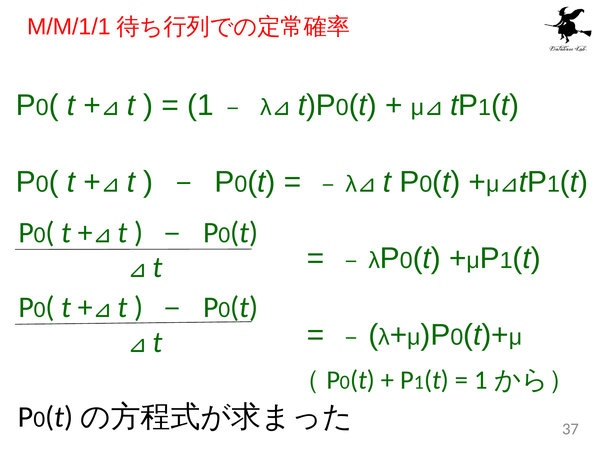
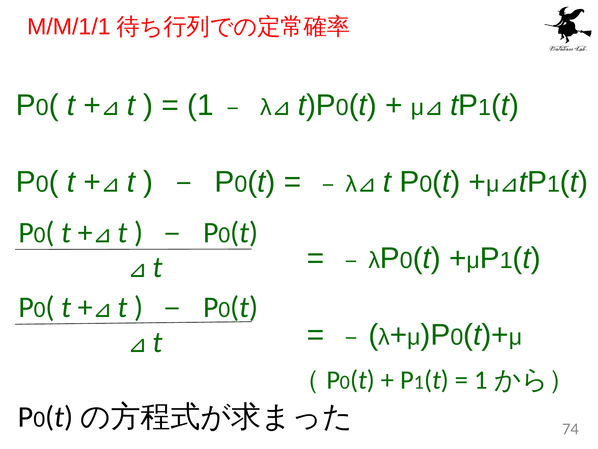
37: 37 -> 74
